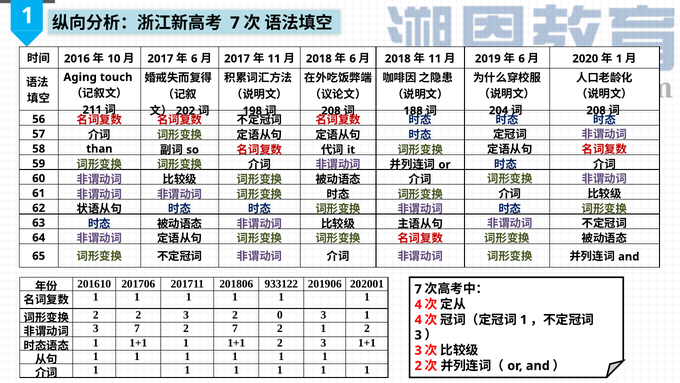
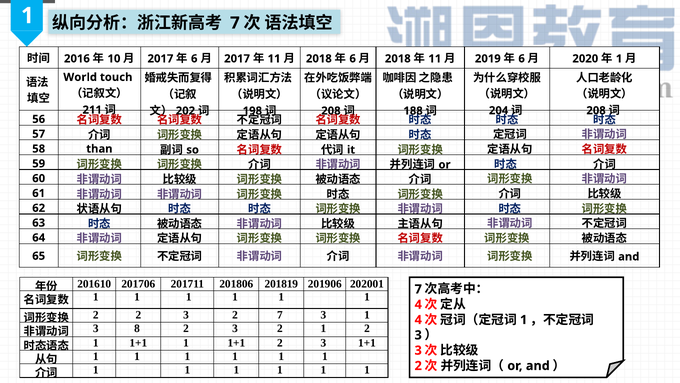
Aging: Aging -> World
933122: 933122 -> 201819
2 0: 0 -> 7
3 7: 7 -> 8
7 at (235, 328): 7 -> 3
